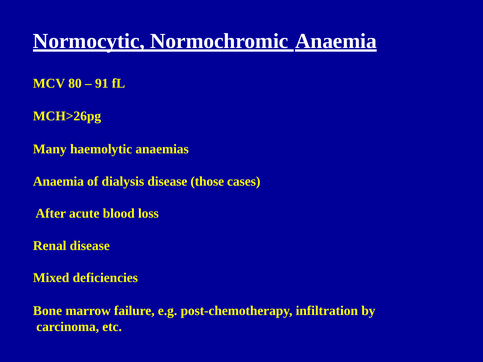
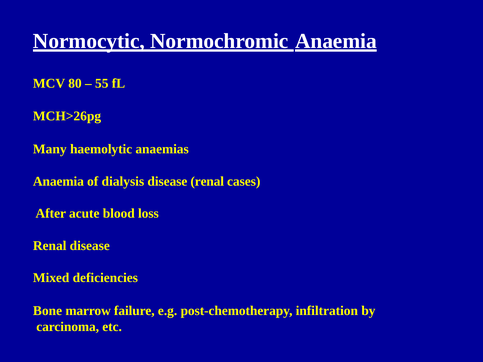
91: 91 -> 55
disease those: those -> renal
